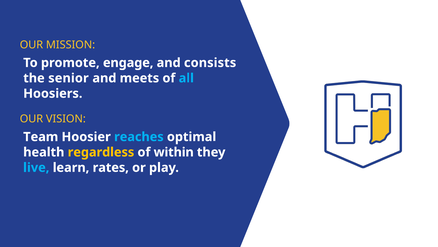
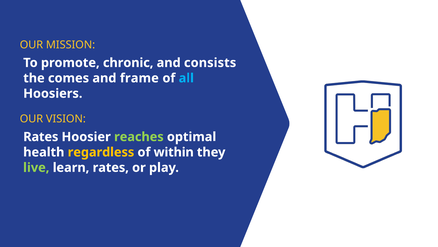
engage: engage -> chronic
senior: senior -> comes
meets: meets -> frame
Team at (41, 137): Team -> Rates
reaches colour: light blue -> light green
live colour: light blue -> light green
